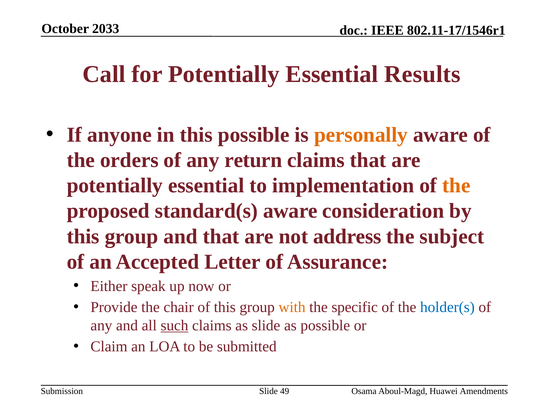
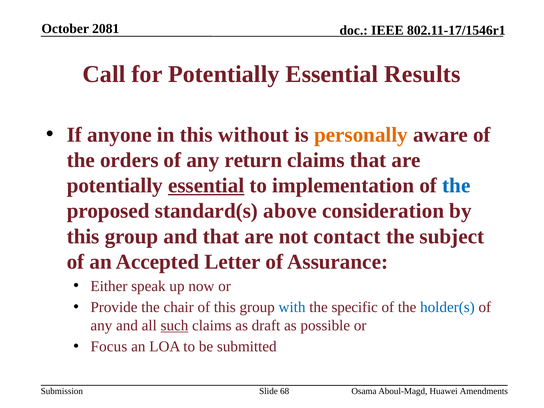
2033: 2033 -> 2081
this possible: possible -> without
essential at (206, 186) underline: none -> present
the at (456, 186) colour: orange -> blue
standard(s aware: aware -> above
address: address -> contact
with colour: orange -> blue
as slide: slide -> draft
Claim: Claim -> Focus
49: 49 -> 68
